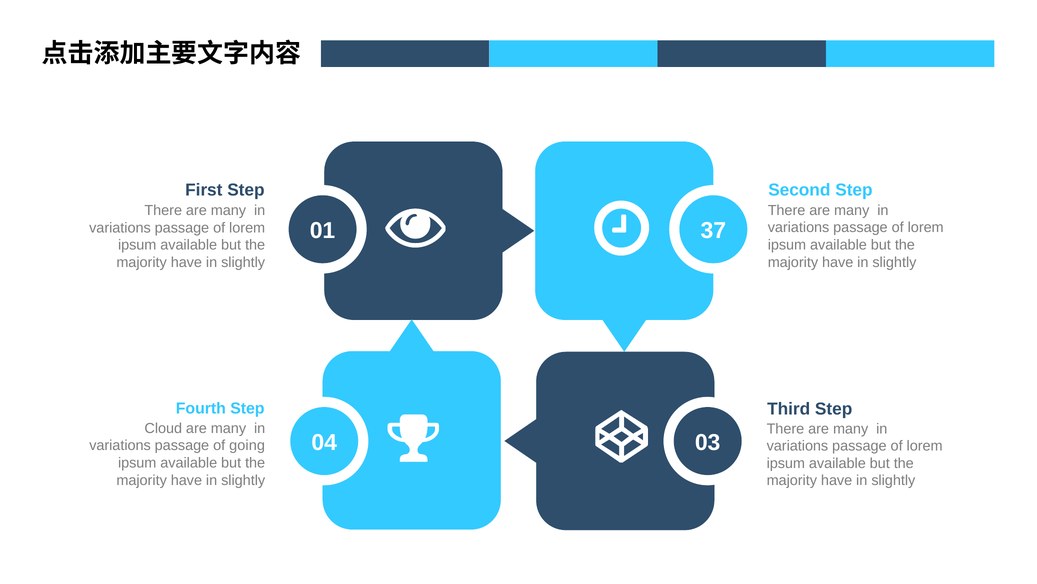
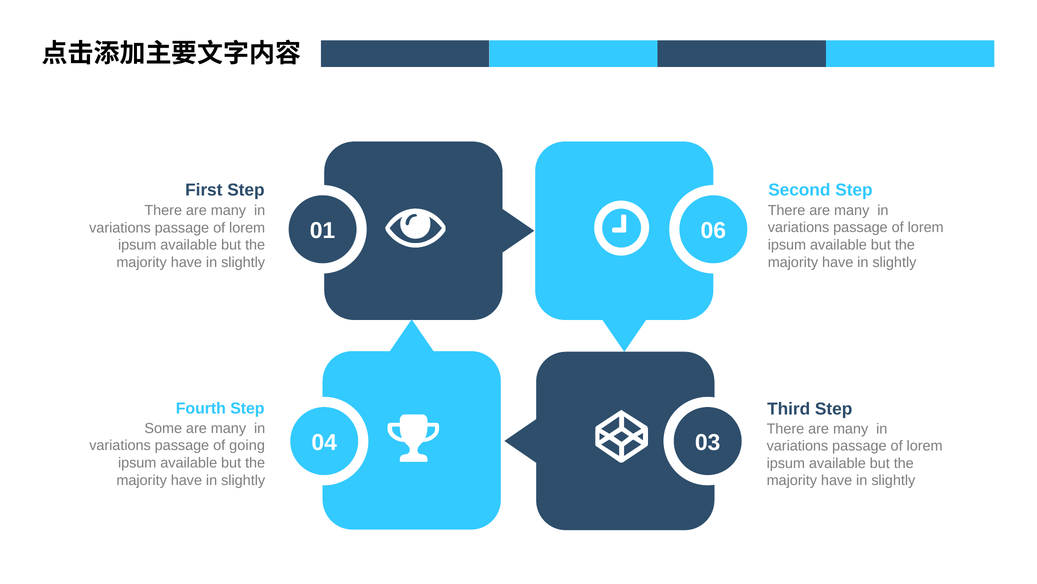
37: 37 -> 06
Cloud: Cloud -> Some
